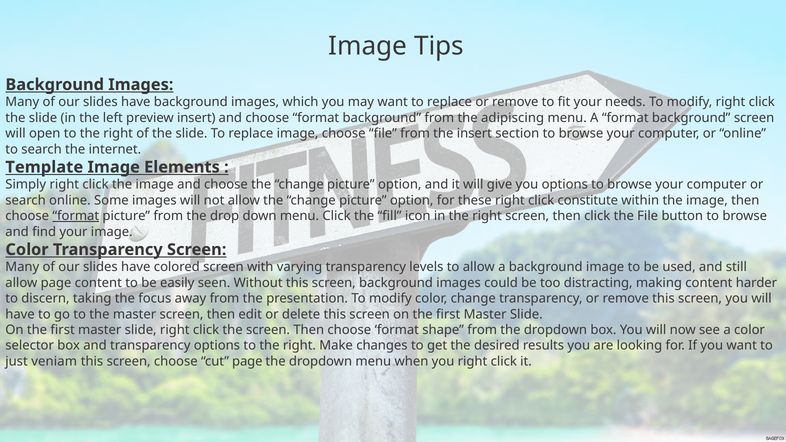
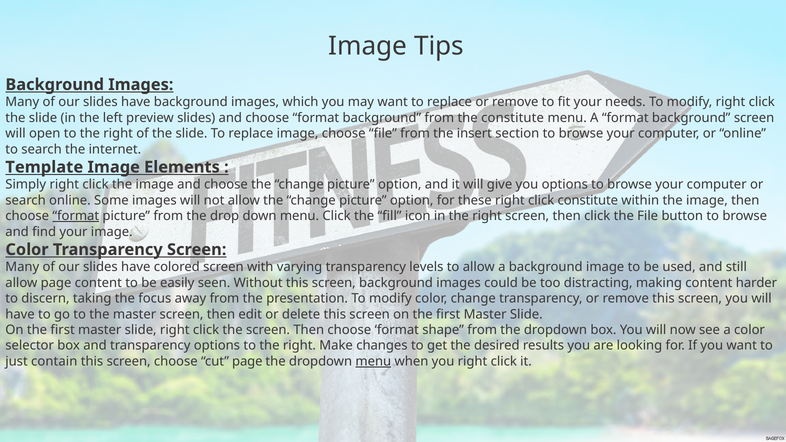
preview insert: insert -> slides
the adipiscing: adipiscing -> constitute
veniam: veniam -> contain
menu at (373, 361) underline: none -> present
